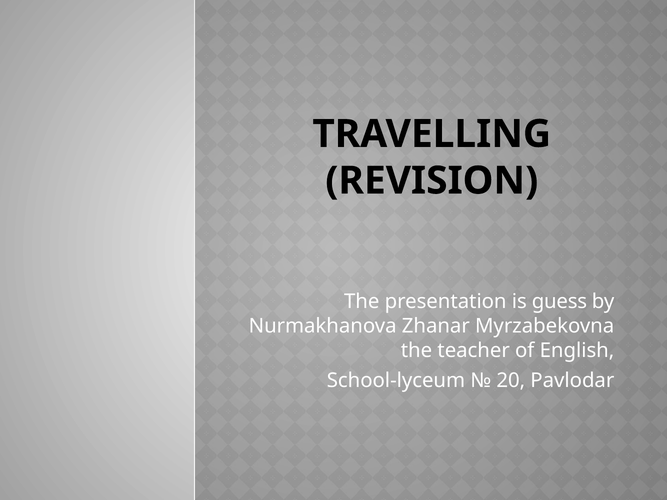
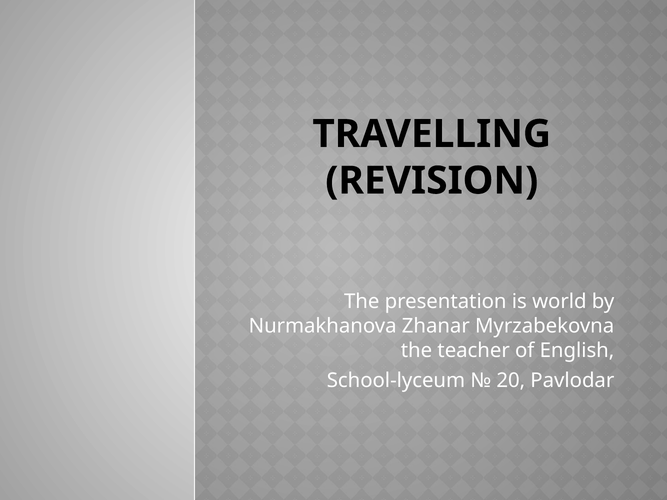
guess: guess -> world
